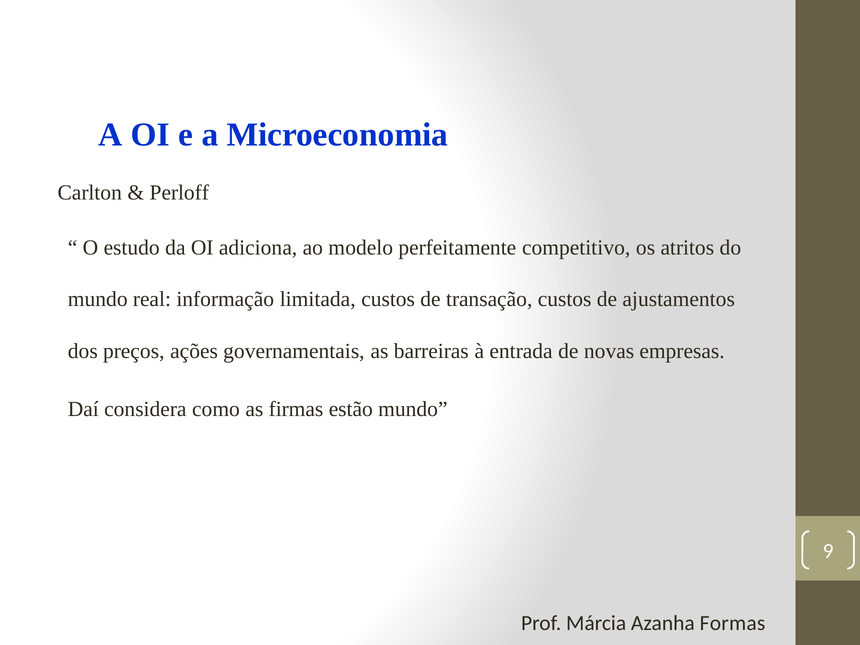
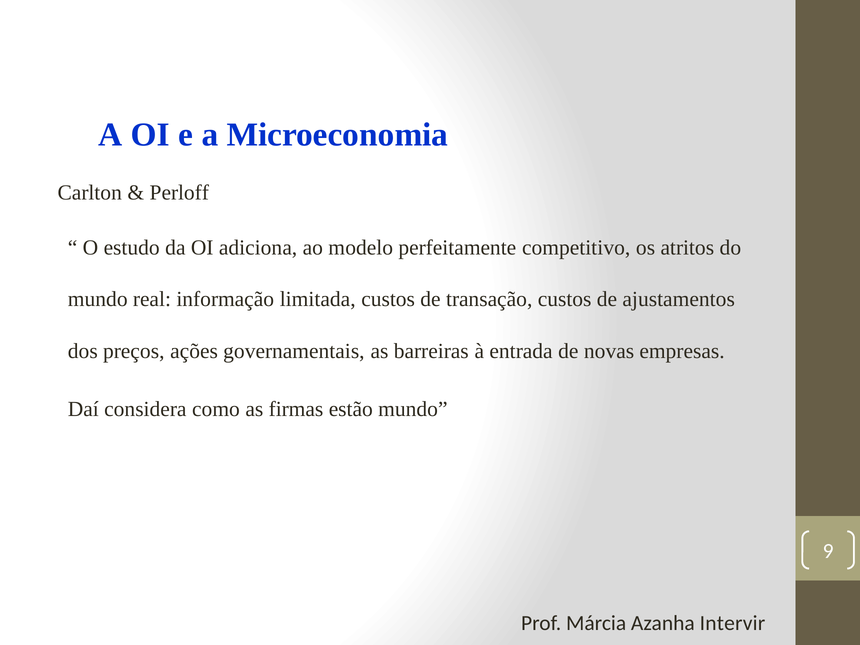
Formas: Formas -> Intervir
